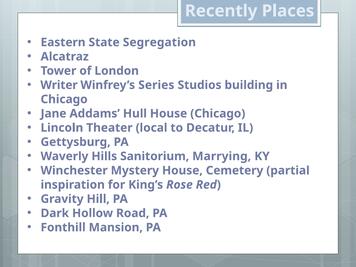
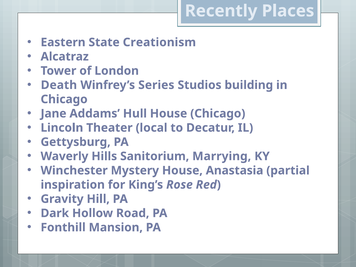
Segregation: Segregation -> Creationism
Writer: Writer -> Death
Cemetery: Cemetery -> Anastasia
